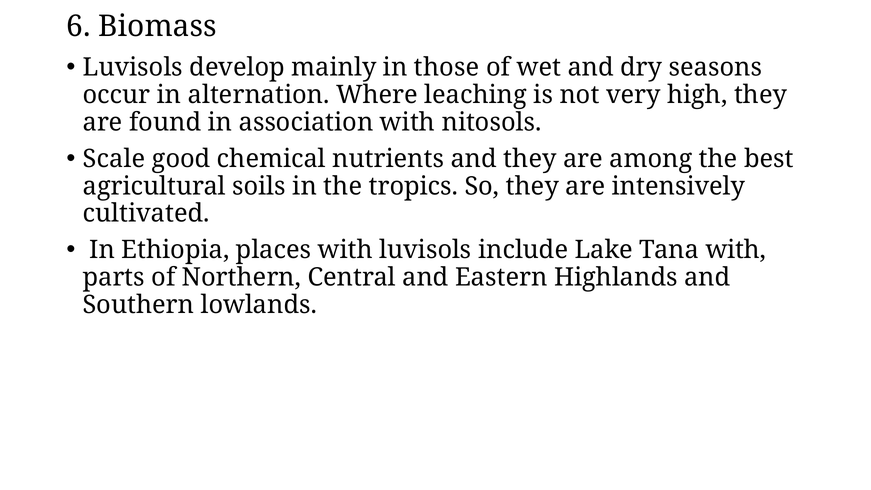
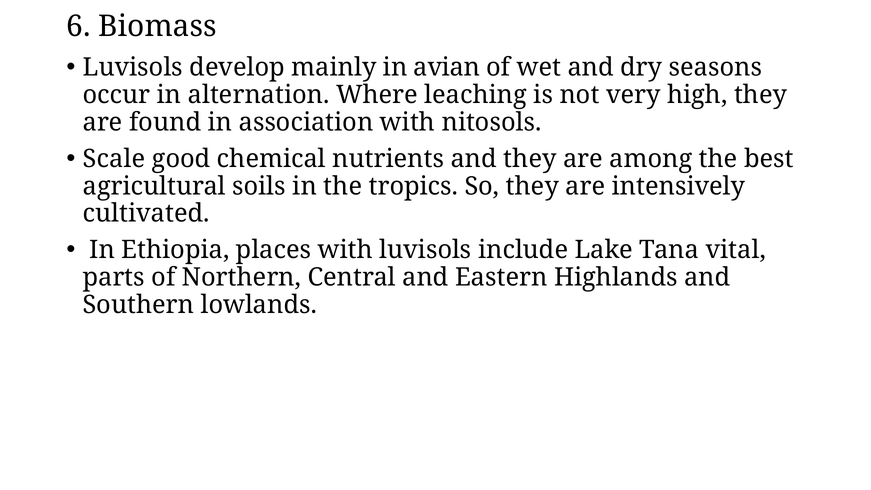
those: those -> avian
Tana with: with -> vital
